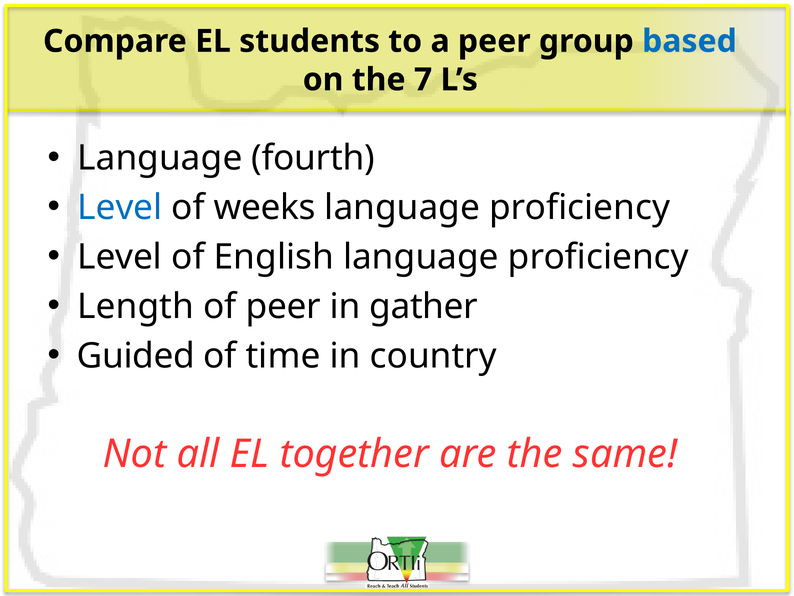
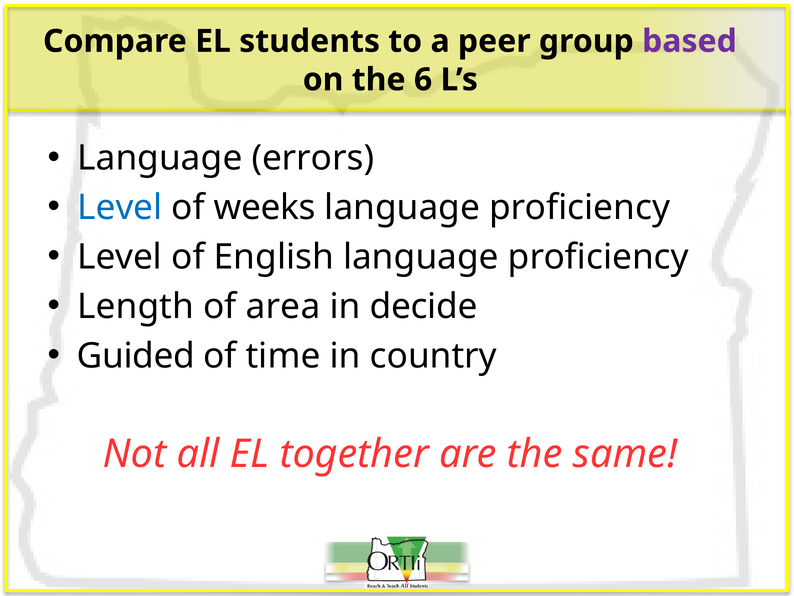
based colour: blue -> purple
7: 7 -> 6
fourth: fourth -> errors
of peer: peer -> area
gather: gather -> decide
